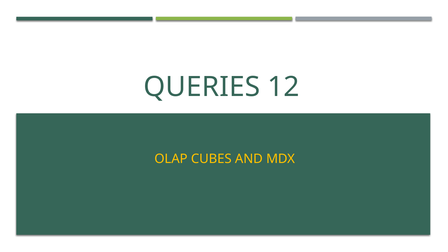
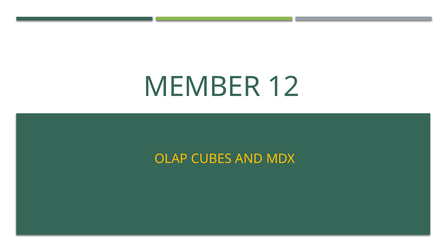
QUERIES: QUERIES -> MEMBER
